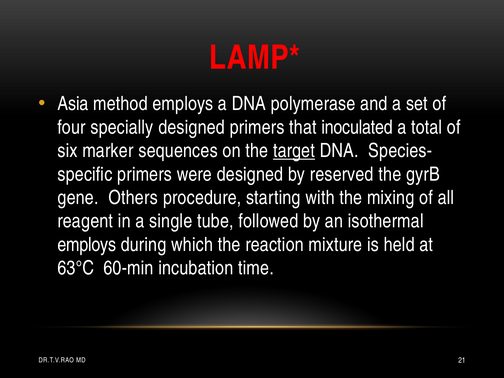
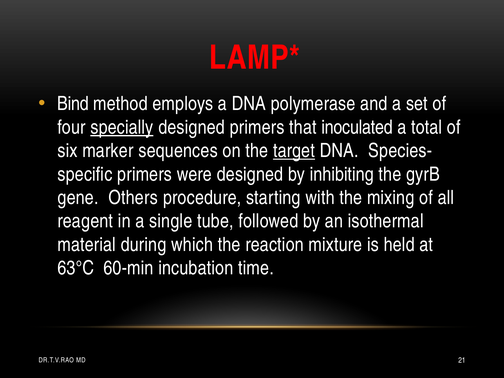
Asia: Asia -> Bind
specially underline: none -> present
reserved: reserved -> inhibiting
employs at (87, 245): employs -> material
